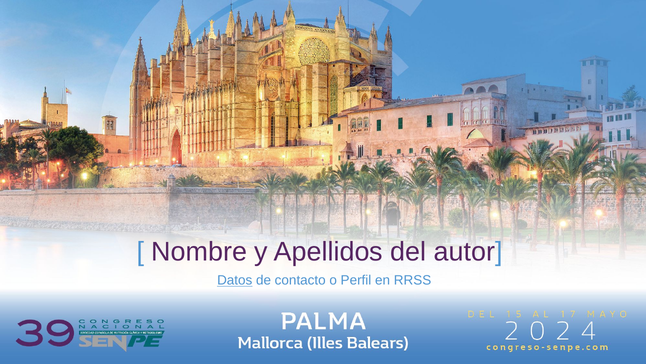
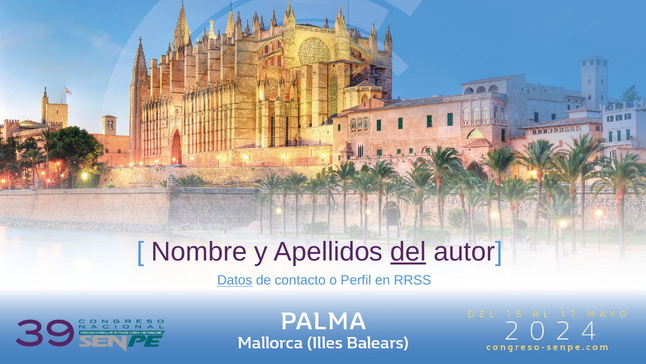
del underline: none -> present
